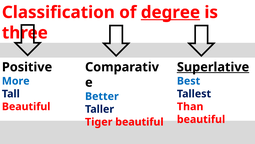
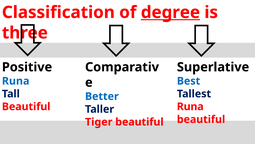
Superlative underline: present -> none
More at (16, 81): More -> Runa
Than at (190, 106): Than -> Runa
